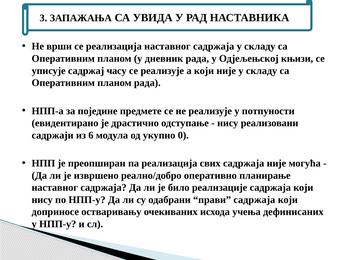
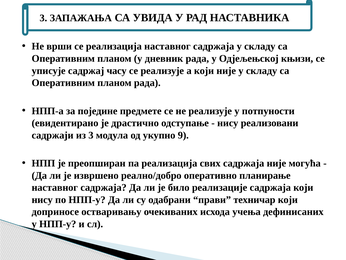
из 6: 6 -> 3
0: 0 -> 9
прави садржаја: садржаја -> техничар
